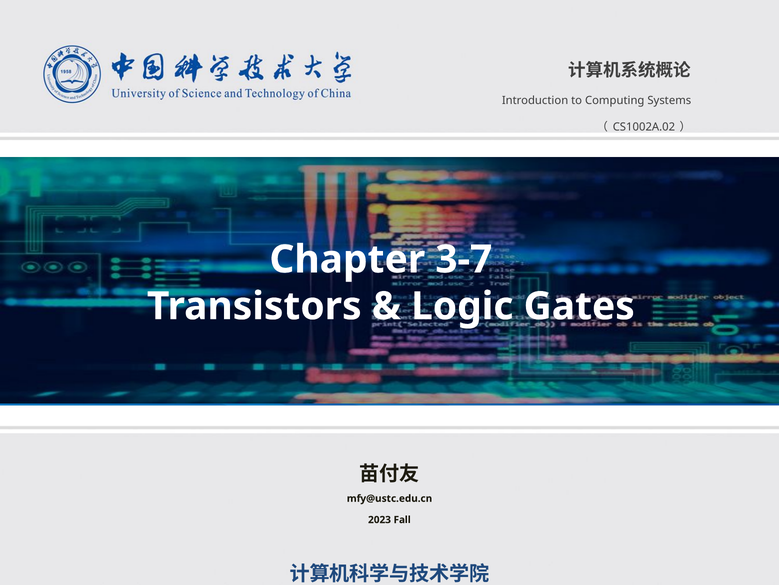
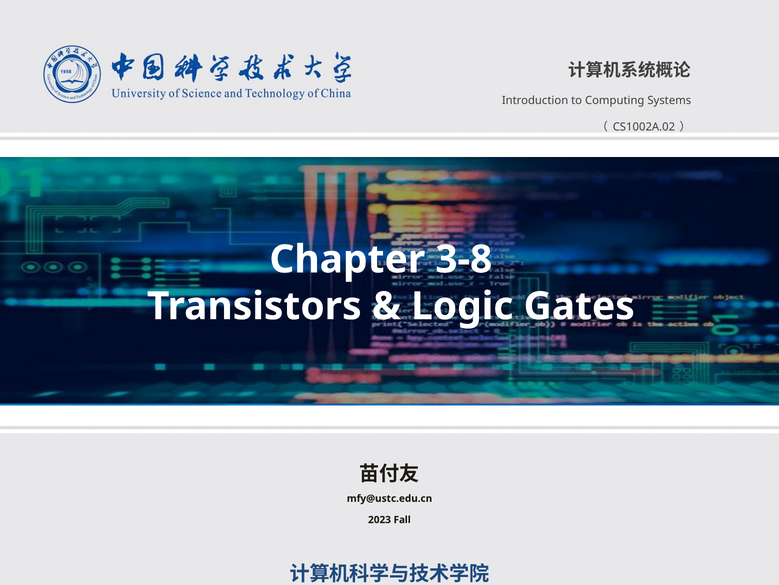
3-7: 3-7 -> 3-8
